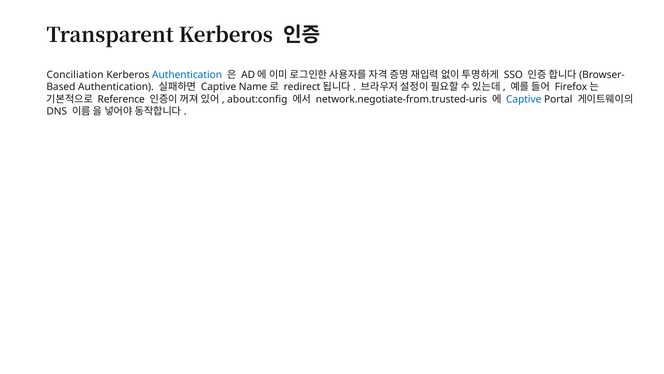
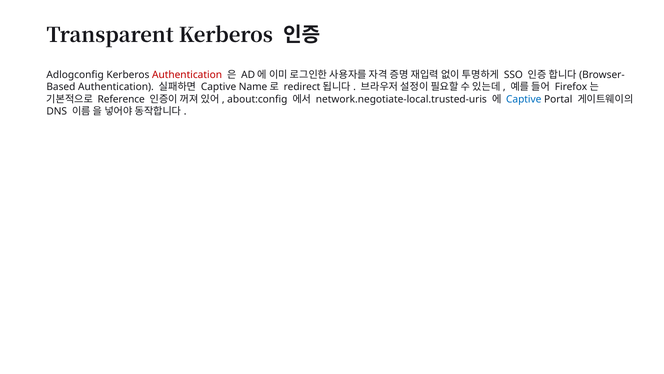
Conciliation: Conciliation -> Adlogconfig
Authentication at (187, 75) colour: blue -> red
network.negotiate-from.trusted-uris: network.negotiate-from.trusted-uris -> network.negotiate-local.trusted-uris
